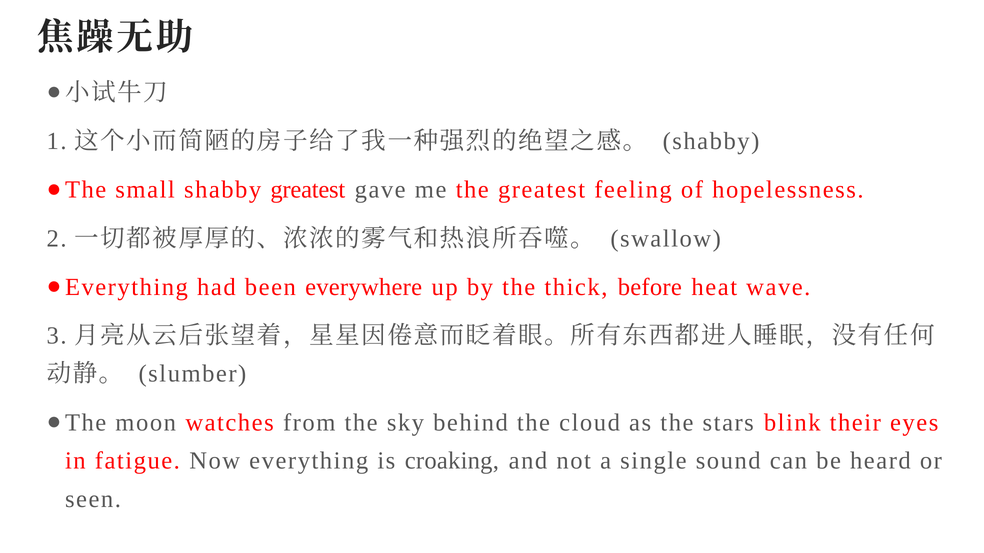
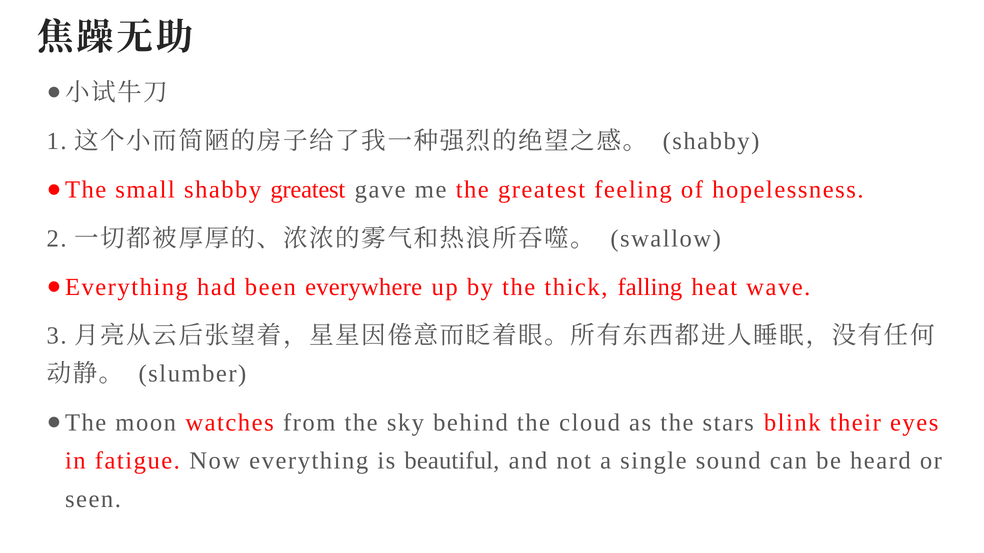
before: before -> falling
croaking: croaking -> beautiful
